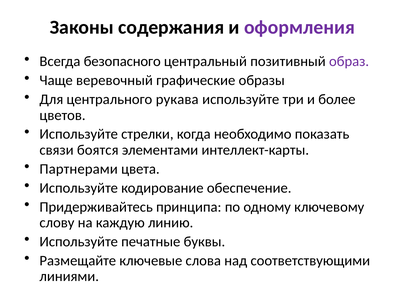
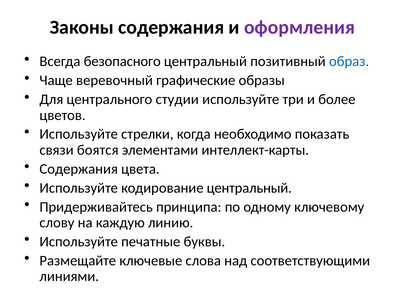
образ colour: purple -> blue
рукава: рукава -> студии
Партнерами at (79, 169): Партнерами -> Содержания
кодирование обеспечение: обеспечение -> центральный
